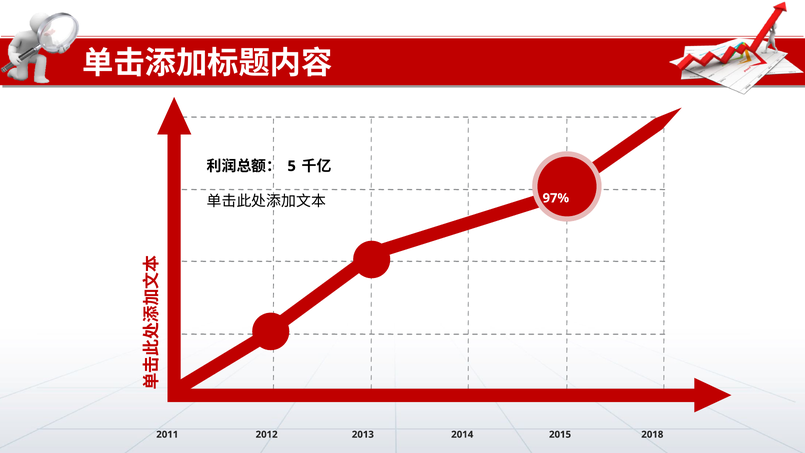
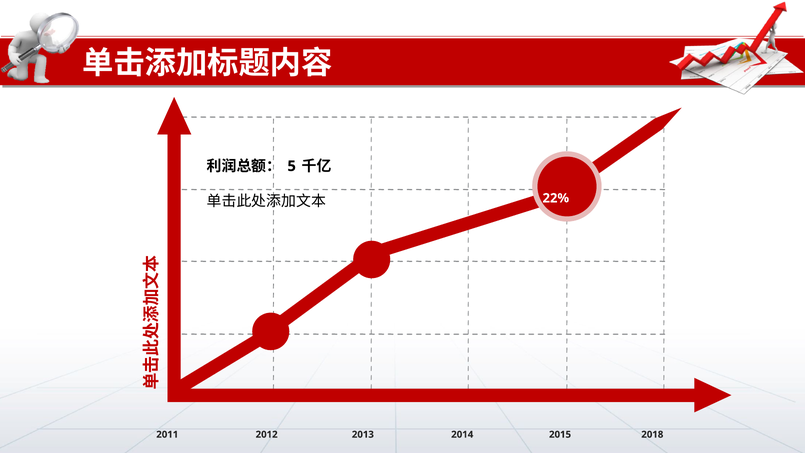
97%: 97% -> 22%
